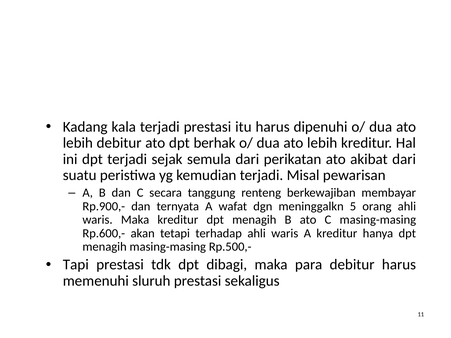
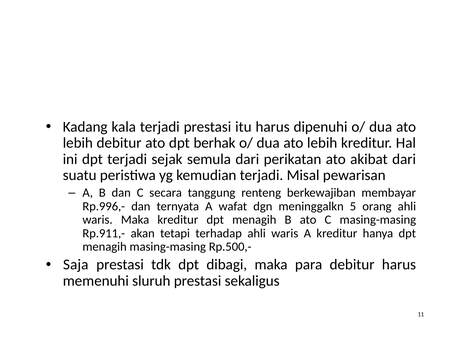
Rp.900,-: Rp.900,- -> Rp.996,-
Rp.600,-: Rp.600,- -> Rp.911,-
Tapi: Tapi -> Saja
